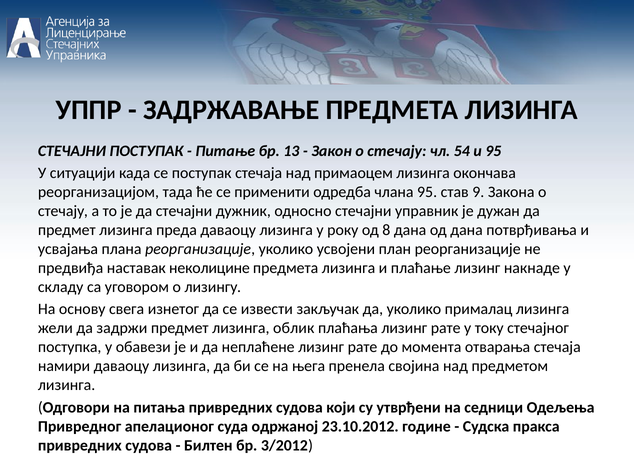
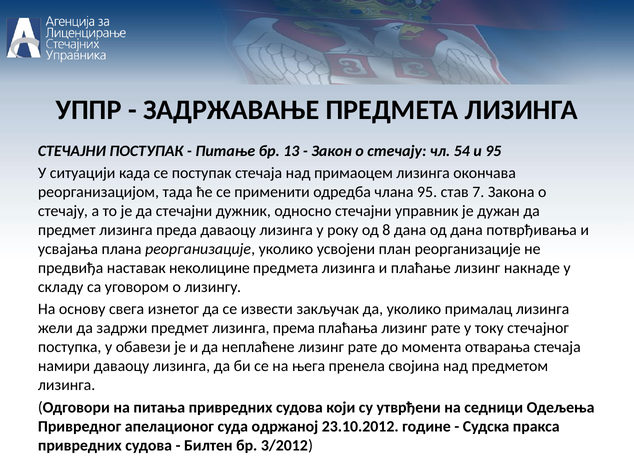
9: 9 -> 7
облик: облик -> према
